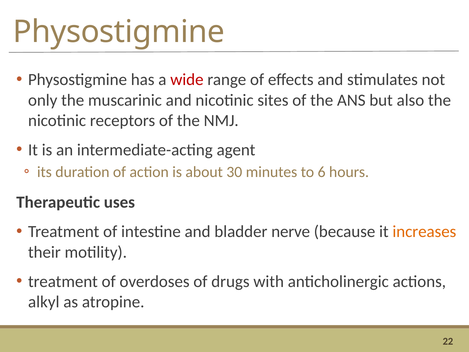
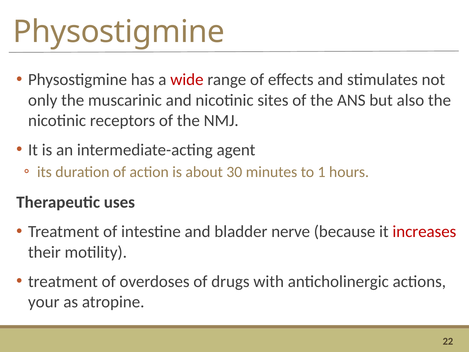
6: 6 -> 1
increases colour: orange -> red
alkyl: alkyl -> your
